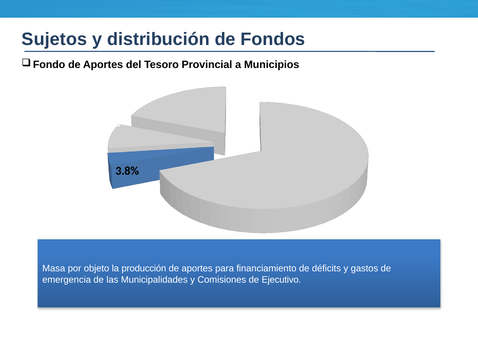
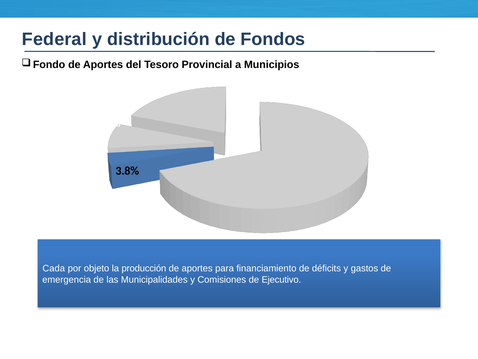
Sujetos: Sujetos -> Federal
Masa: Masa -> Cada
